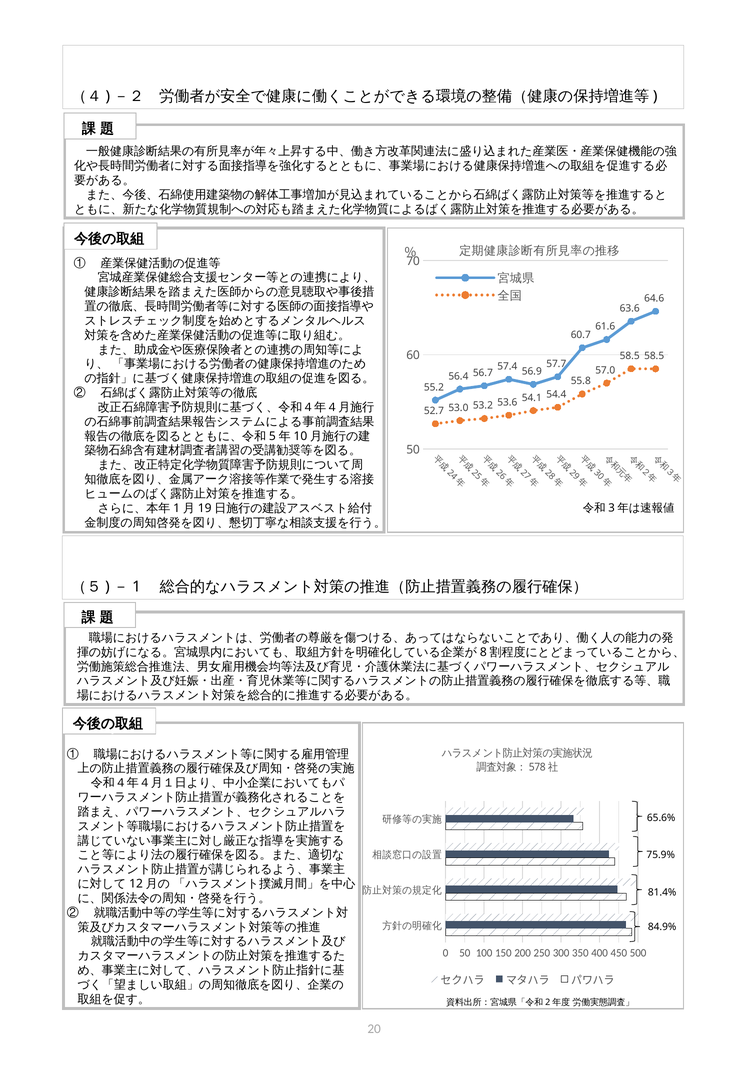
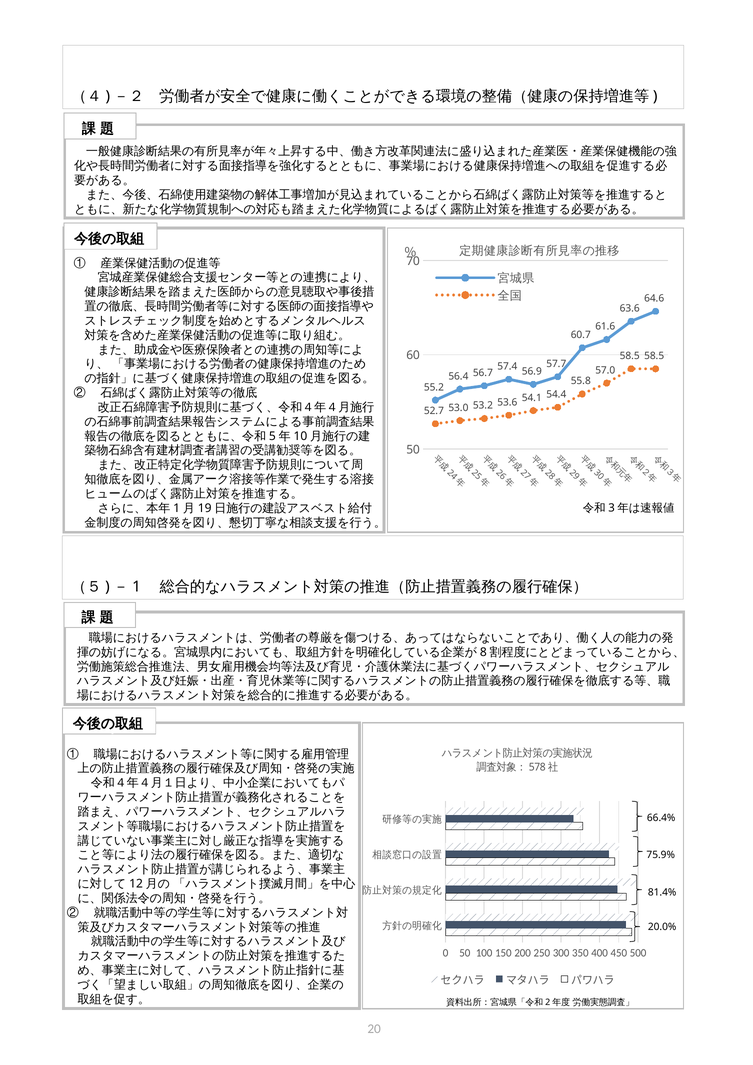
65.6%: 65.6% -> 66.4%
84.9%: 84.9% -> 20.0%
